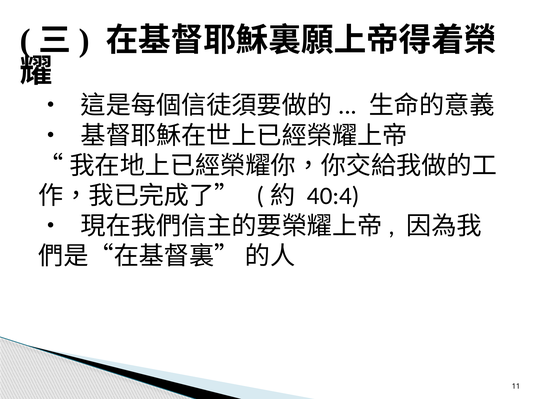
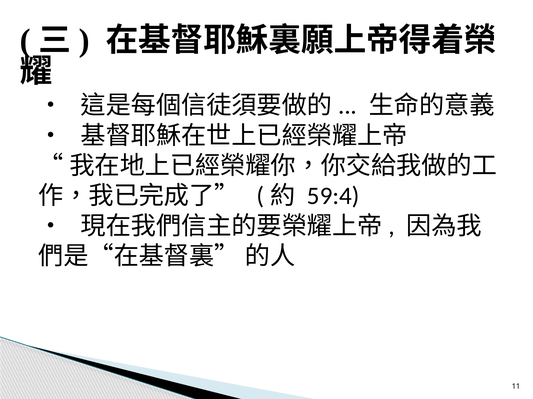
40:4: 40:4 -> 59:4
